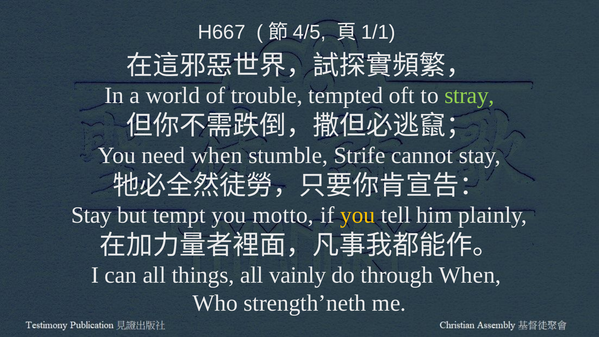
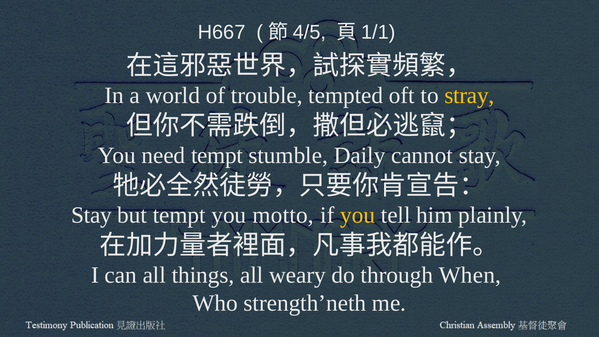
stray colour: light green -> yellow
need when: when -> tempt
Strife: Strife -> Daily
vainly: vainly -> weary
